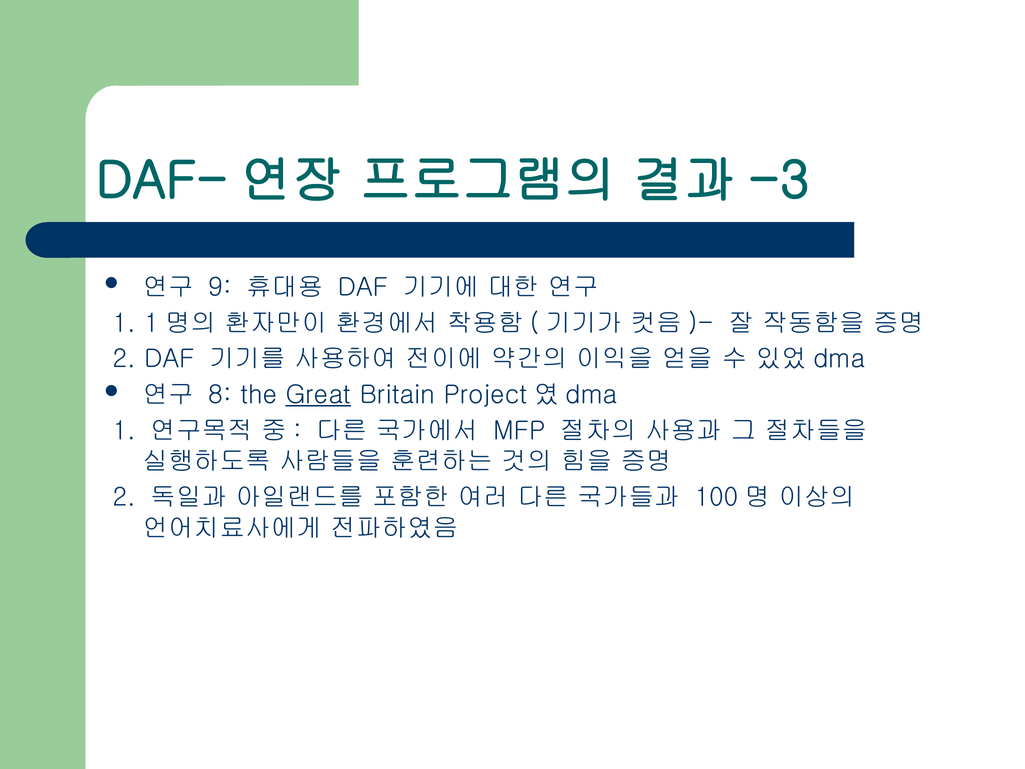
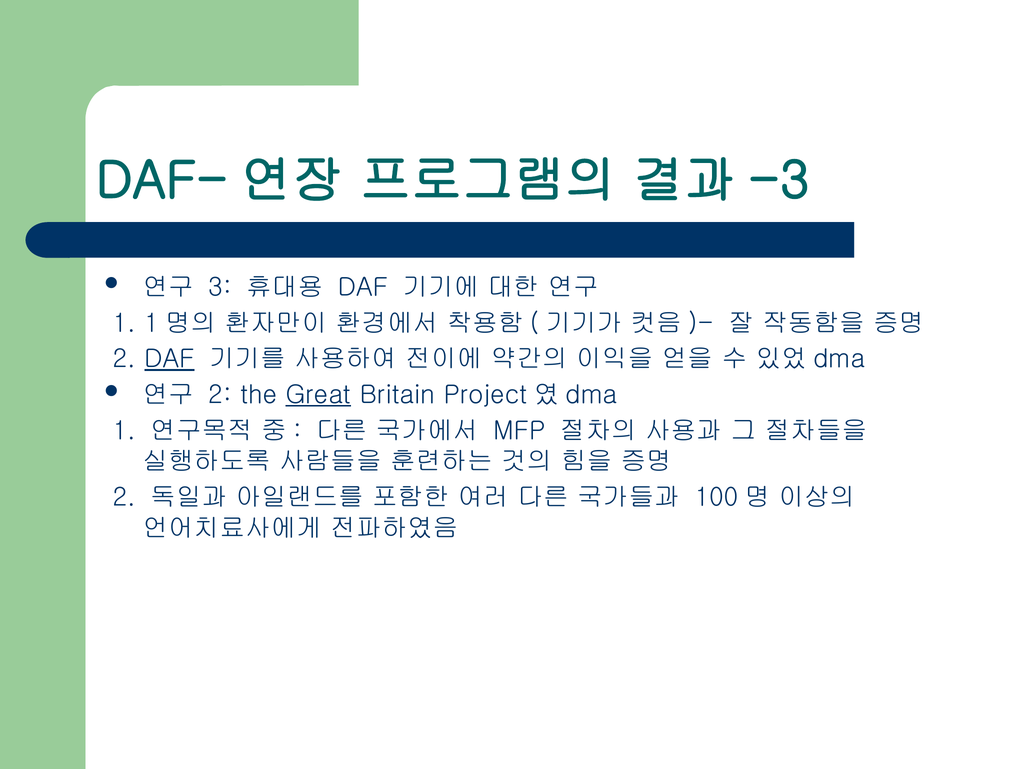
9: 9 -> 3
DAF at (169, 359) underline: none -> present
8 at (220, 395): 8 -> 2
